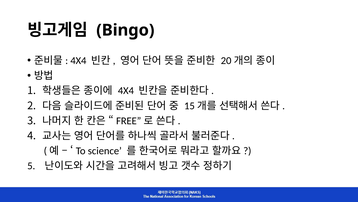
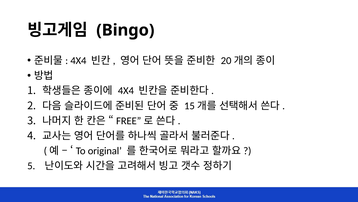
science: science -> original
